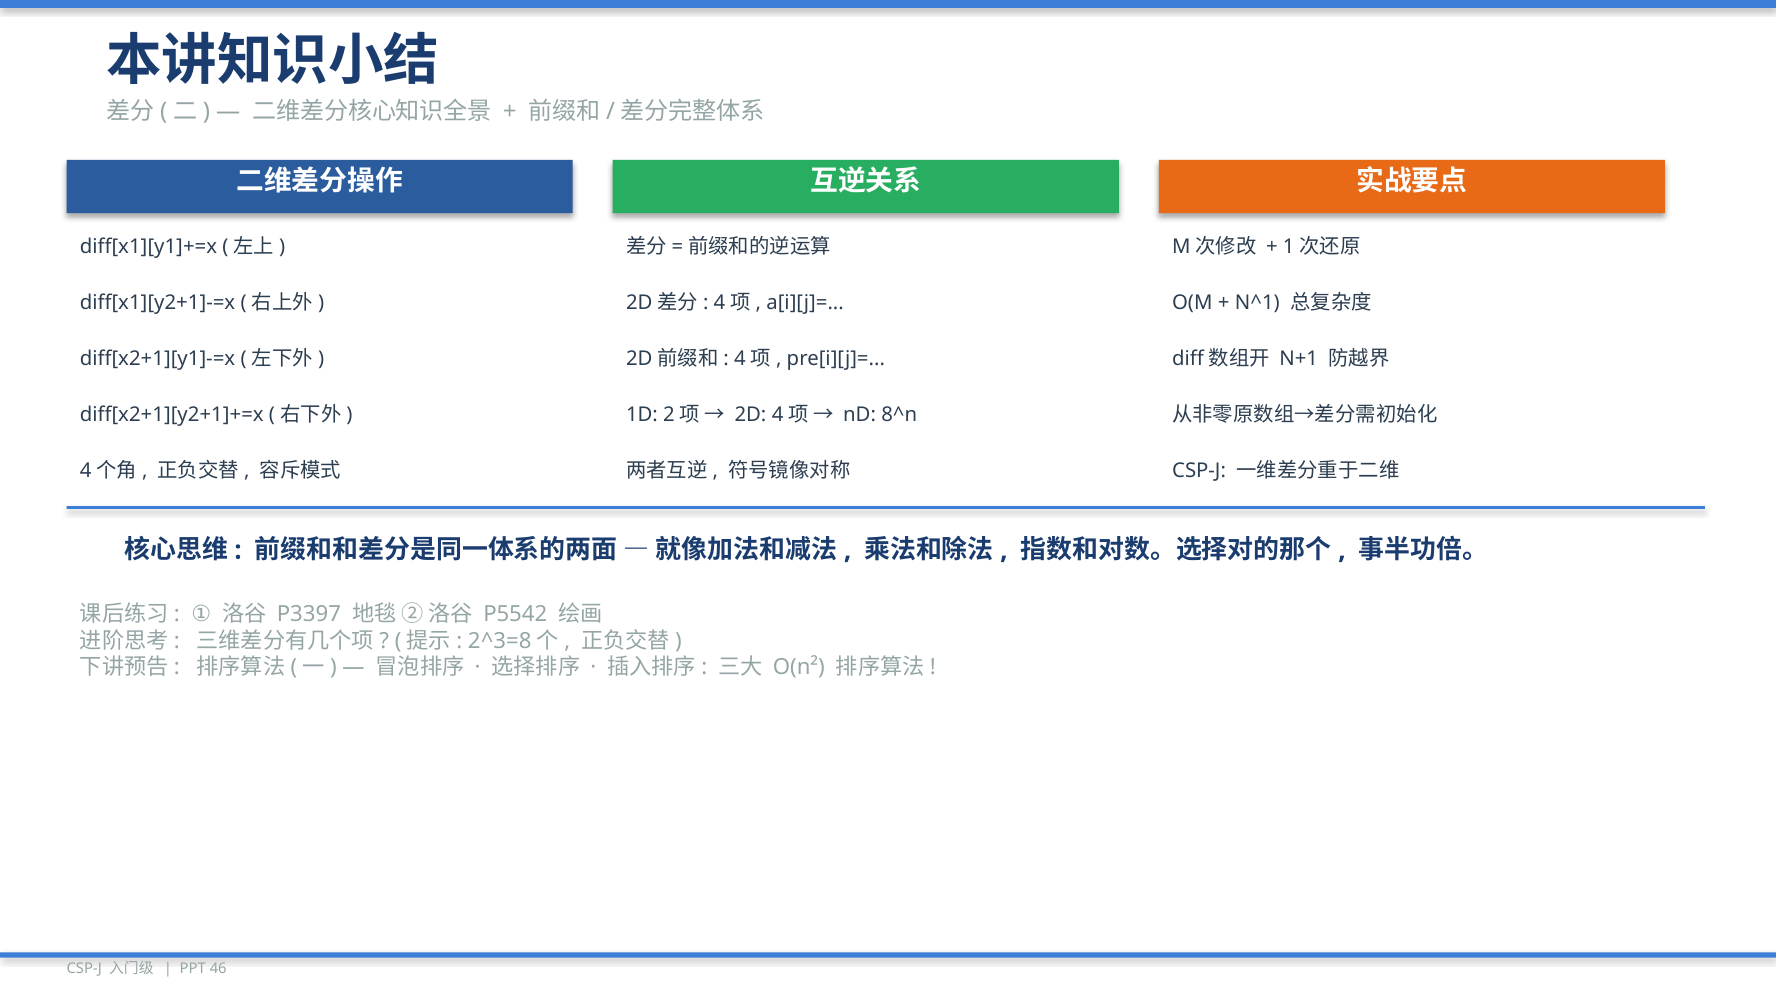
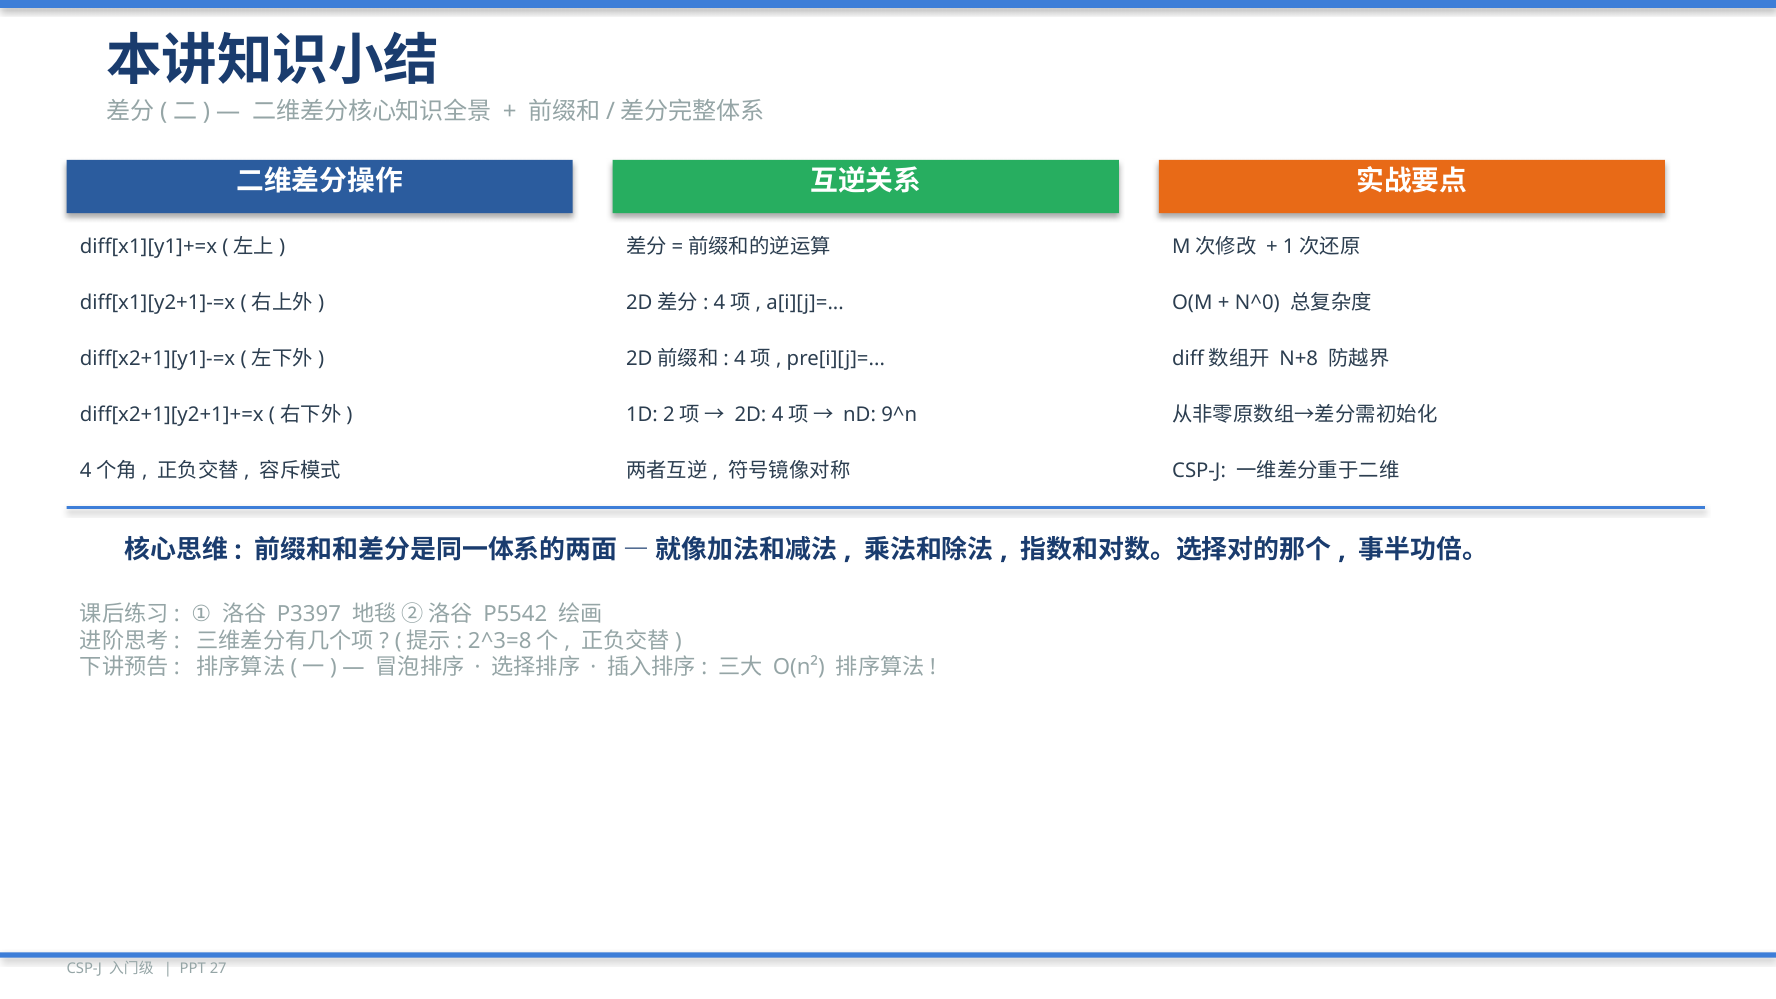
N^1: N^1 -> N^0
N+1: N+1 -> N+8
8^n: 8^n -> 9^n
46: 46 -> 27
